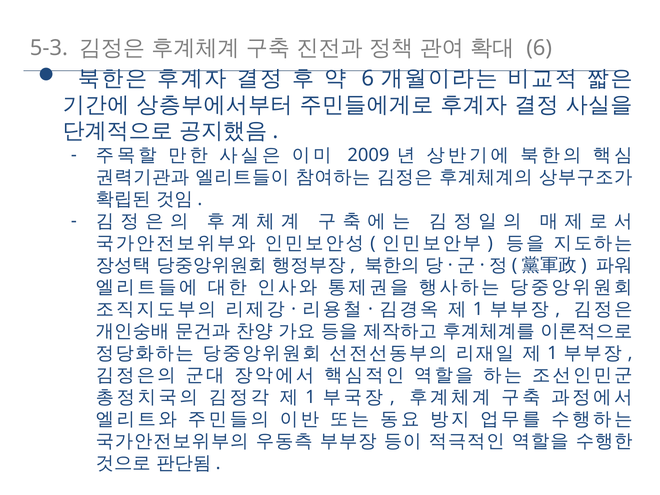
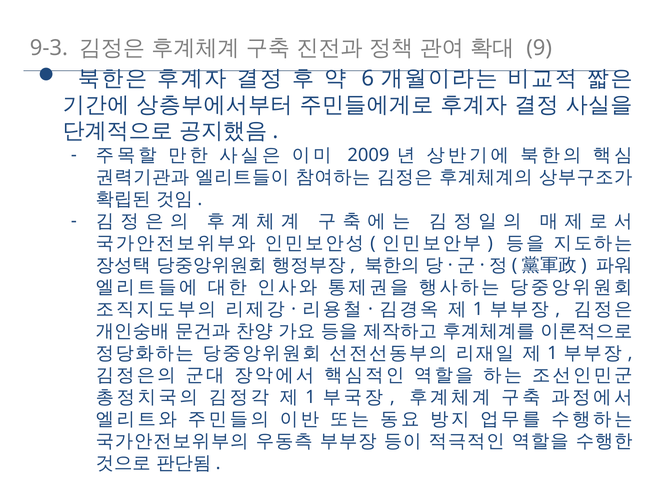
5-3: 5-3 -> 9-3
6 at (539, 48): 6 -> 9
